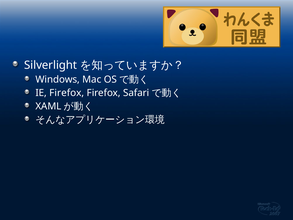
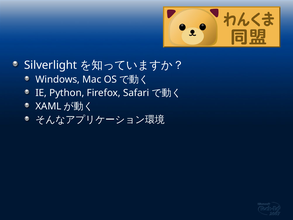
IE Firefox: Firefox -> Python
